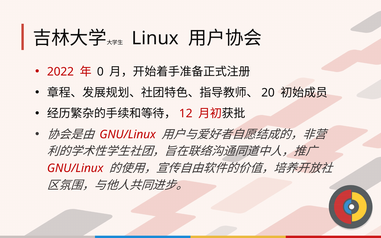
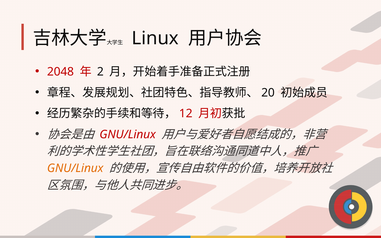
2022: 2022 -> 2048
0: 0 -> 2
GNU/Linux at (75, 168) colour: red -> orange
